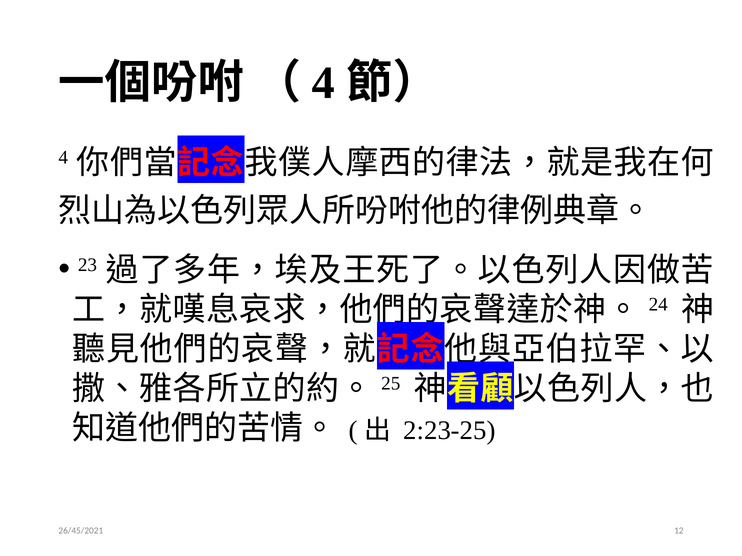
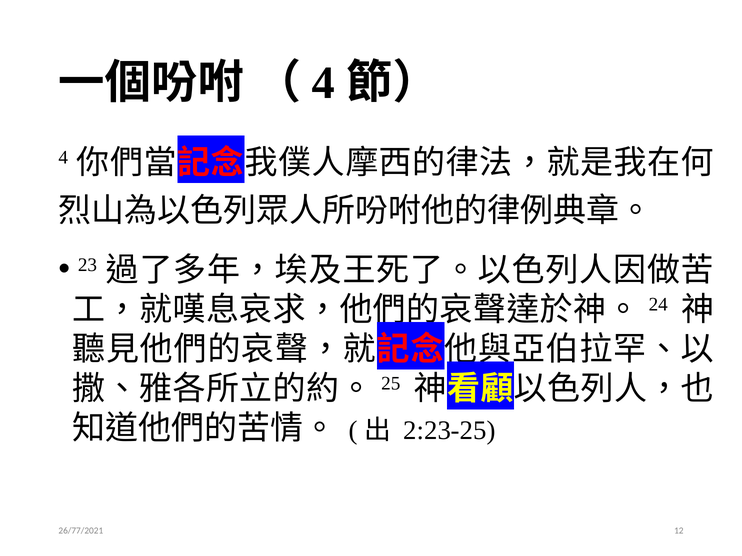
26/45/2021: 26/45/2021 -> 26/77/2021
